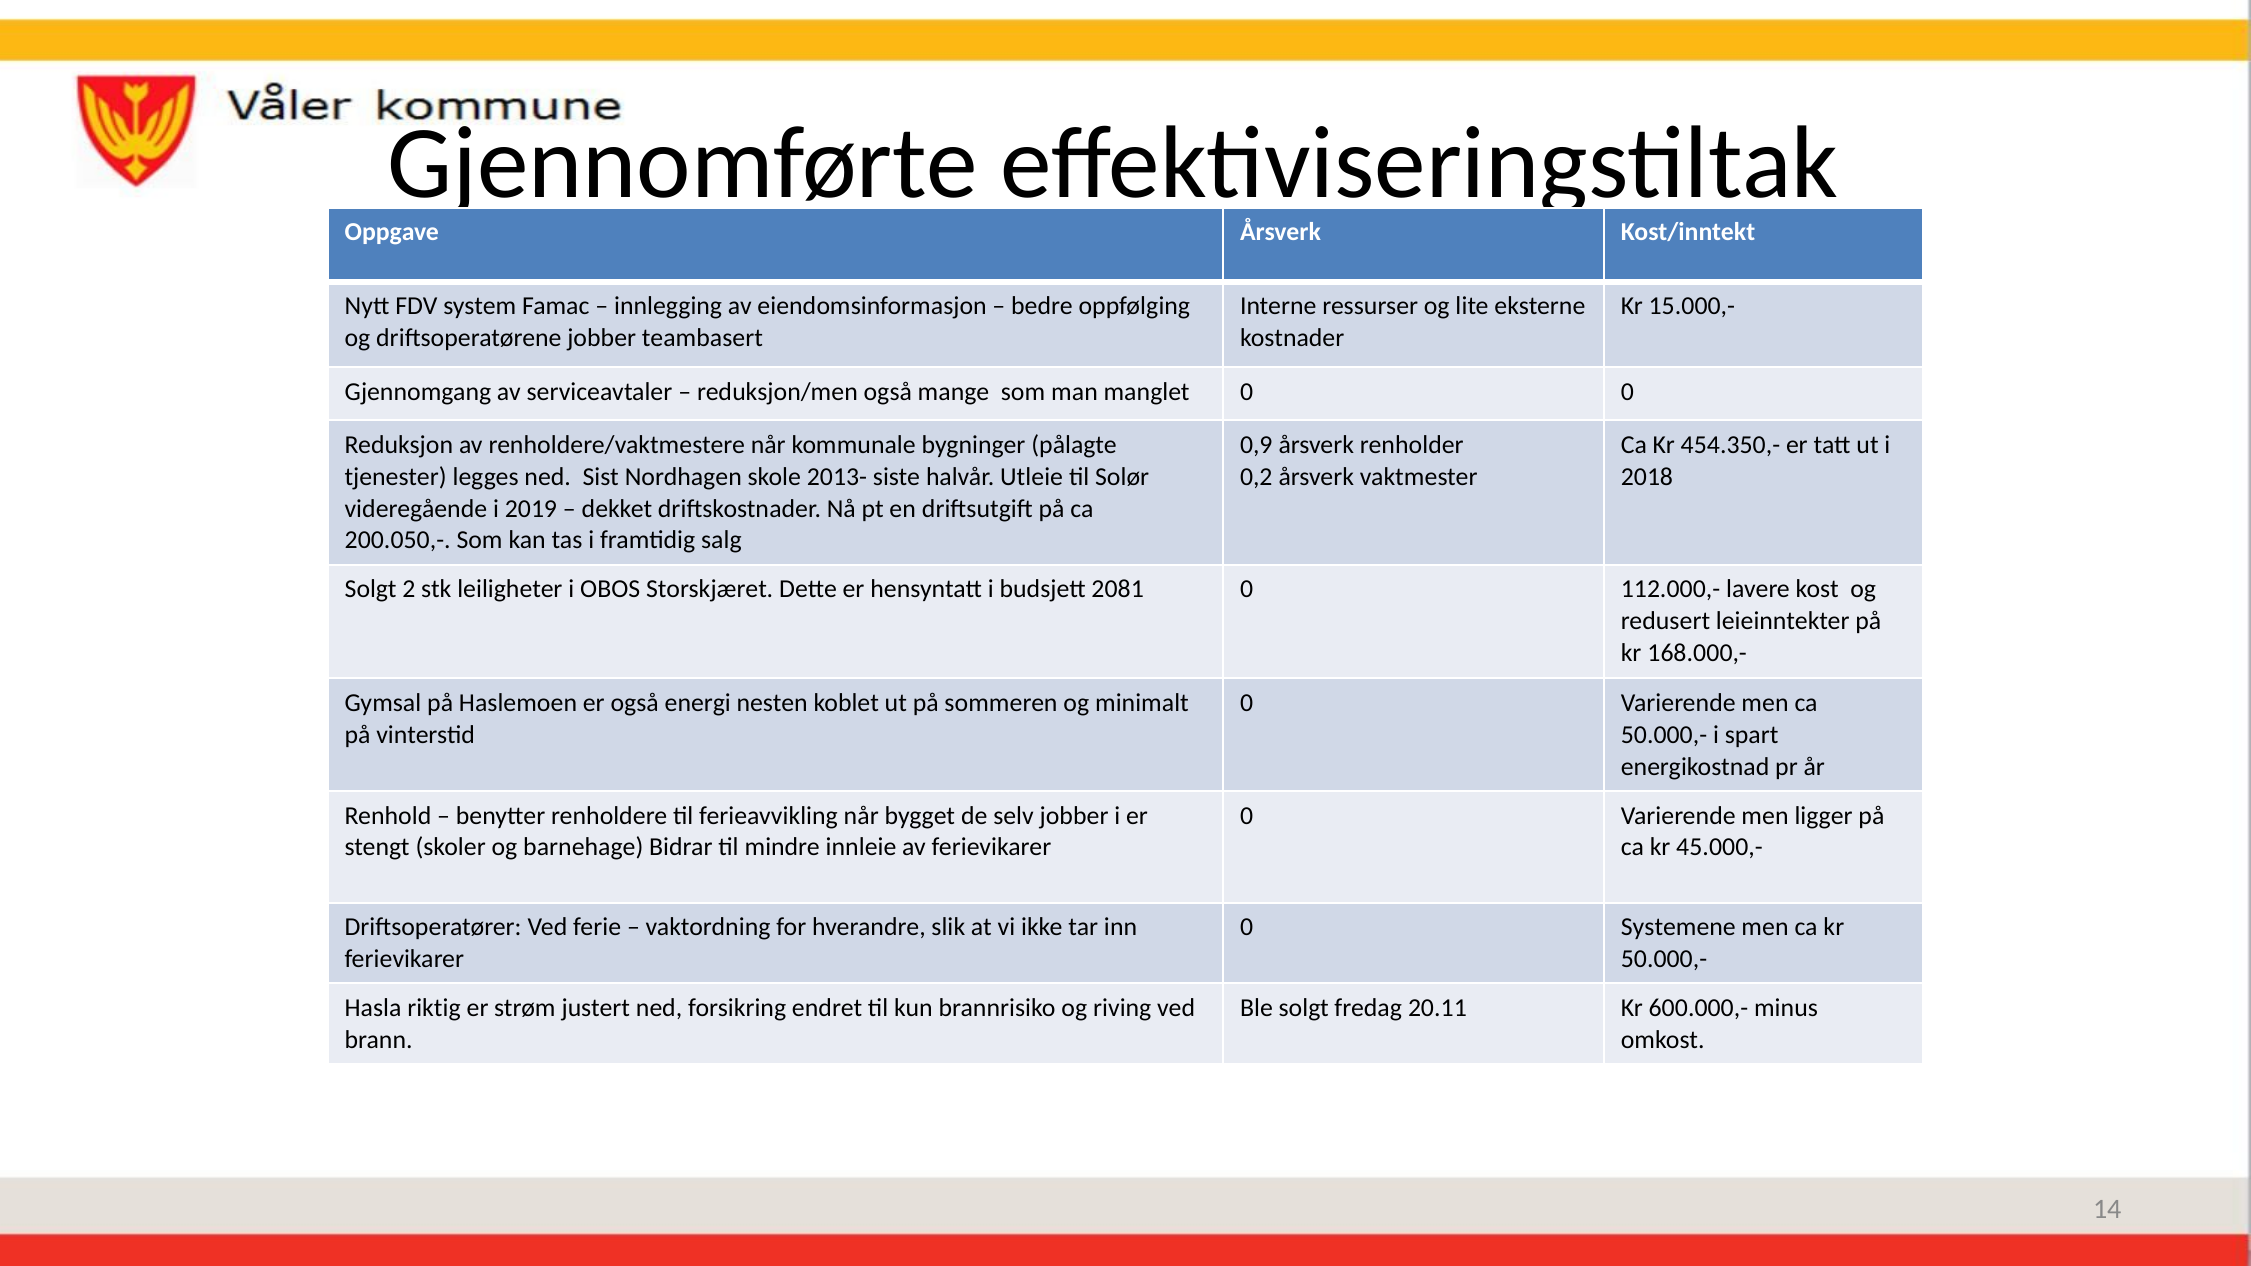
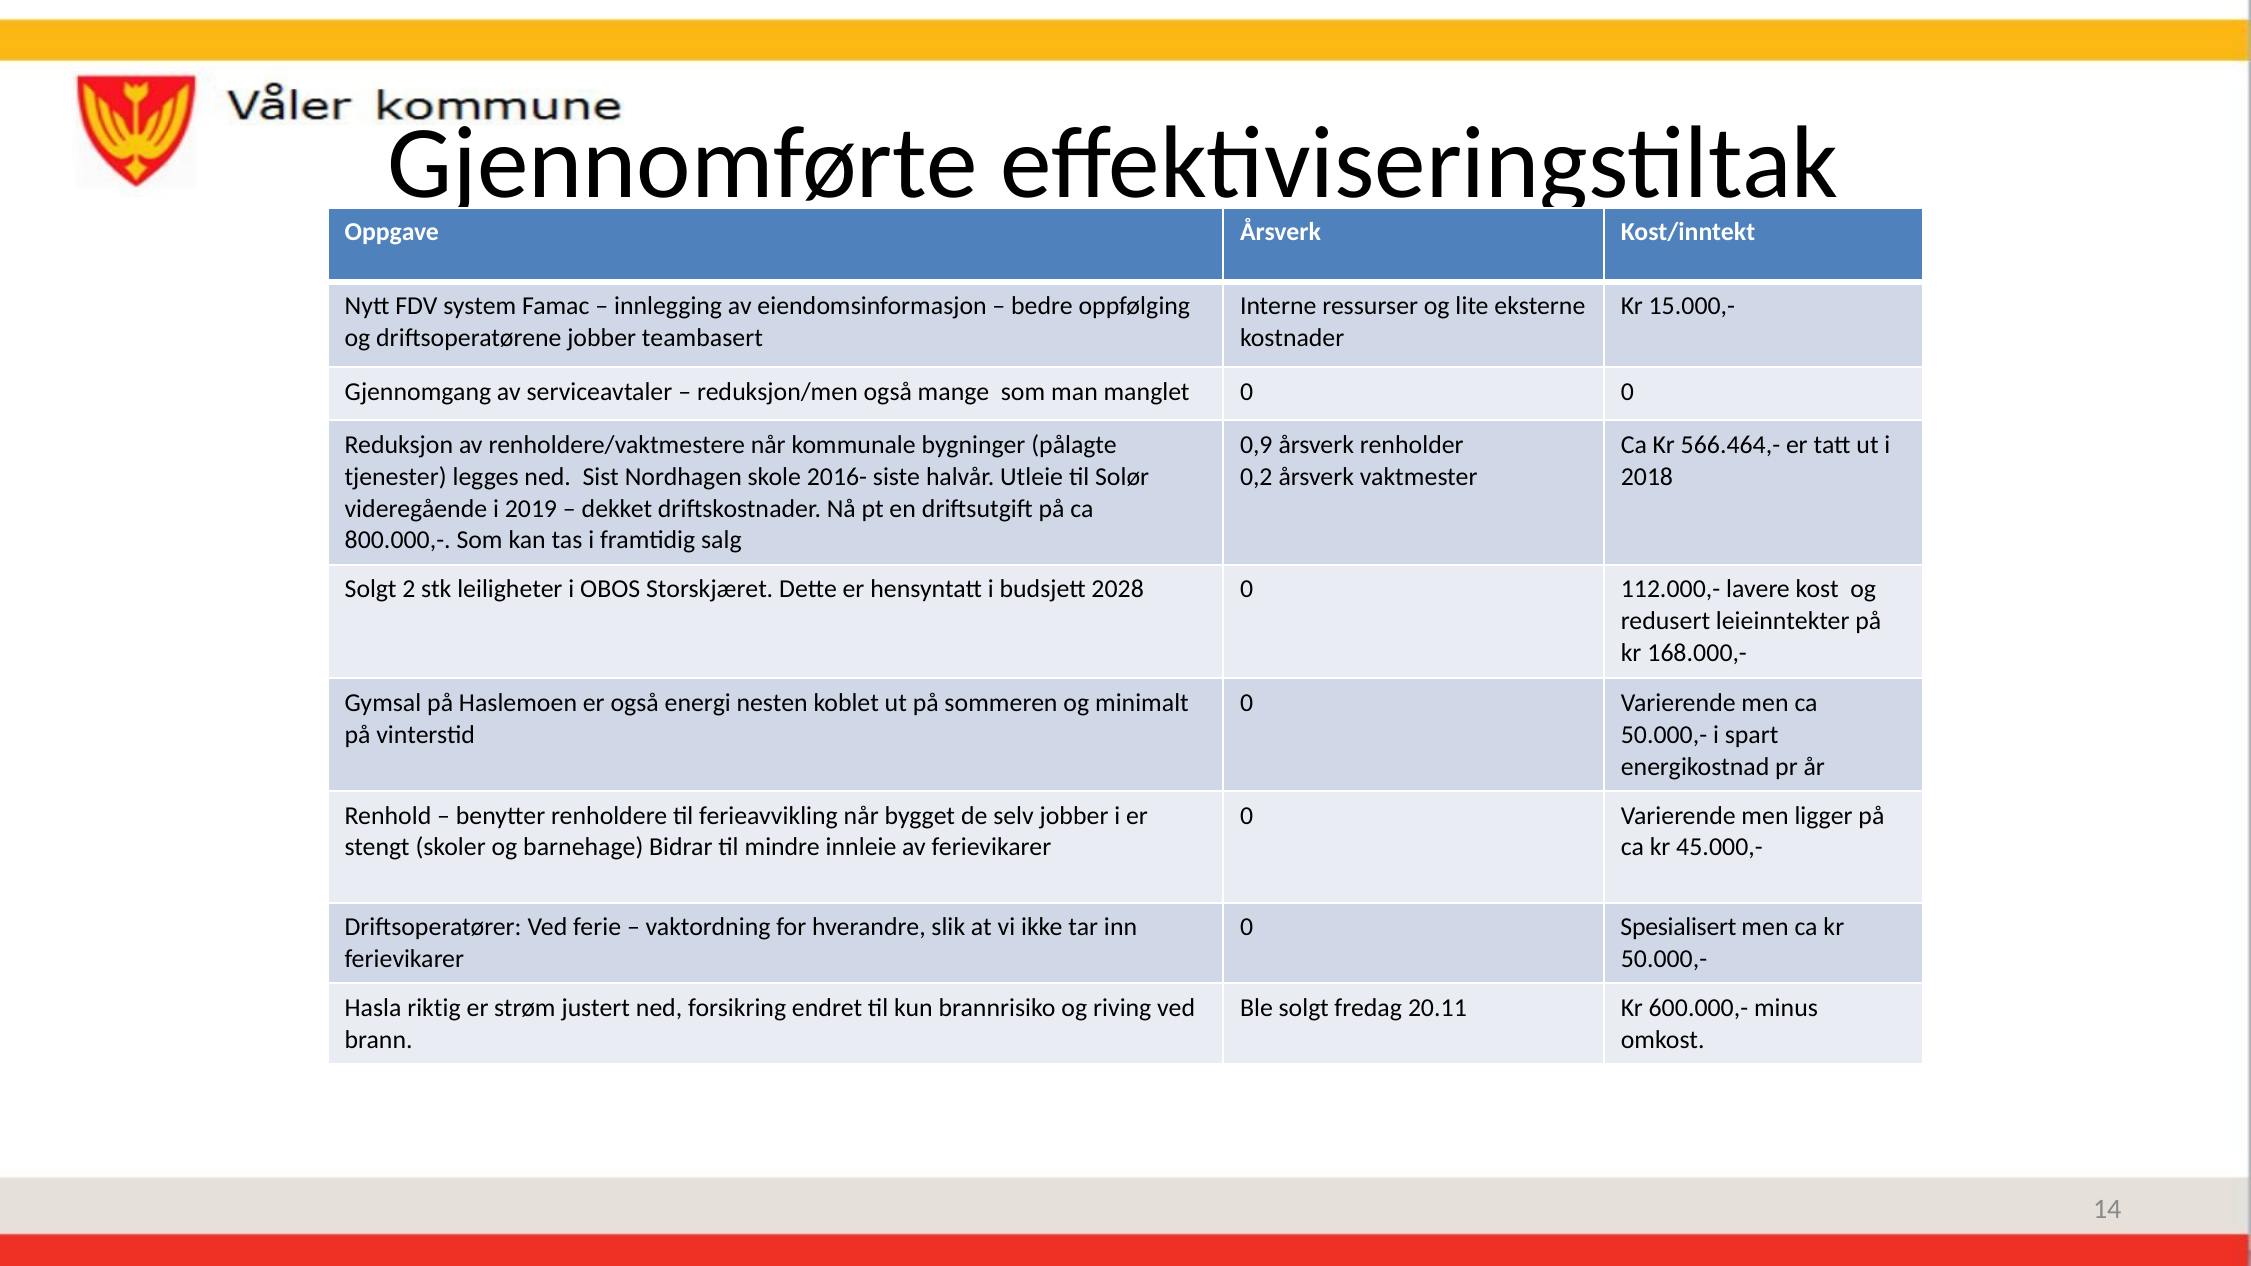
454.350,-: 454.350,- -> 566.464,-
2013-: 2013- -> 2016-
200.050,-: 200.050,- -> 800.000,-
2081: 2081 -> 2028
Systemene: Systemene -> Spesialisert
